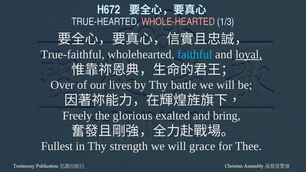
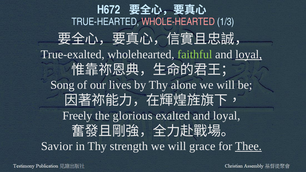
True-faithful: True-faithful -> True-exalted
faithful colour: light blue -> light green
Over: Over -> Song
battle: battle -> alone
exalted and bring: bring -> loyal
Fullest: Fullest -> Savior
Thee underline: none -> present
